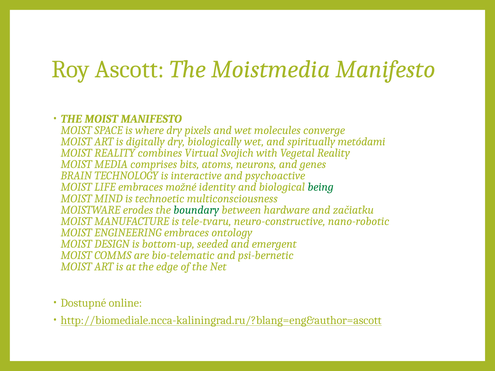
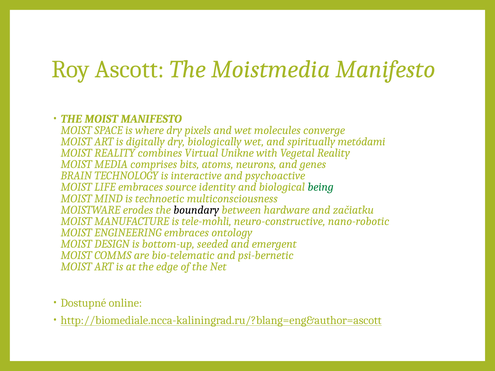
Svojich: Svojich -> Unikne
možné: možné -> source
boundary colour: green -> black
tele-tvaru: tele-tvaru -> tele-mohli
